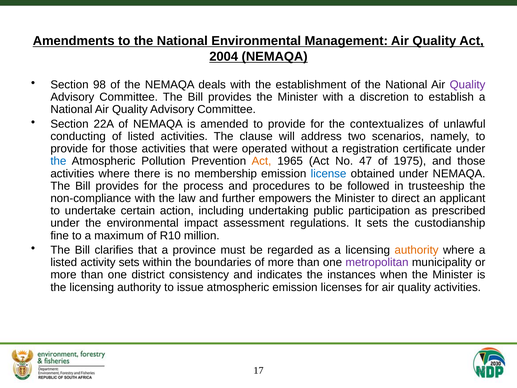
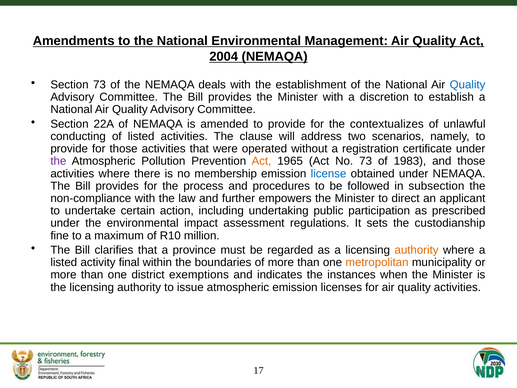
Section 98: 98 -> 73
Quality at (468, 85) colour: purple -> blue
the at (58, 161) colour: blue -> purple
No 47: 47 -> 73
1975: 1975 -> 1983
trusteeship: trusteeship -> subsection
activity sets: sets -> final
metropolitan colour: purple -> orange
consistency: consistency -> exemptions
